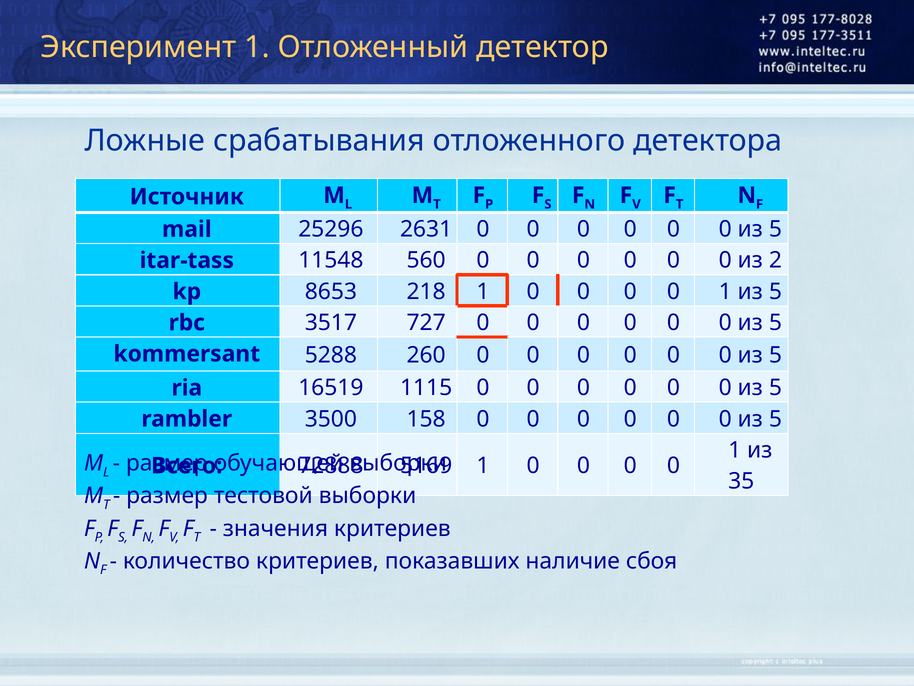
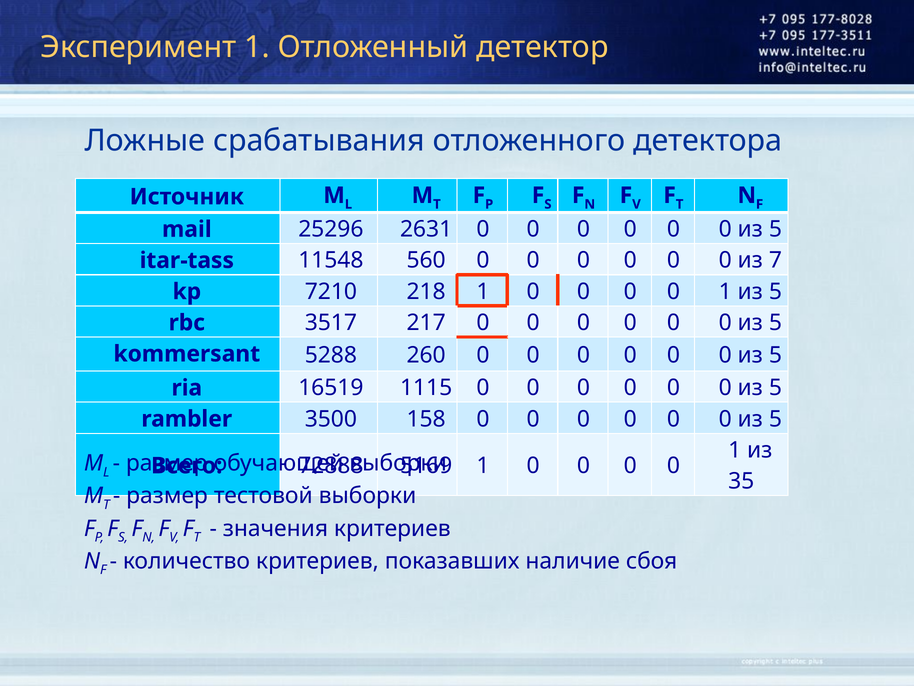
2: 2 -> 7
8653: 8653 -> 7210
727: 727 -> 217
